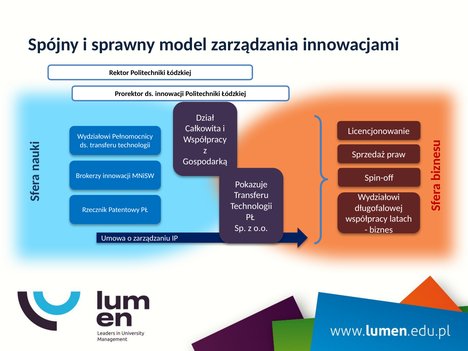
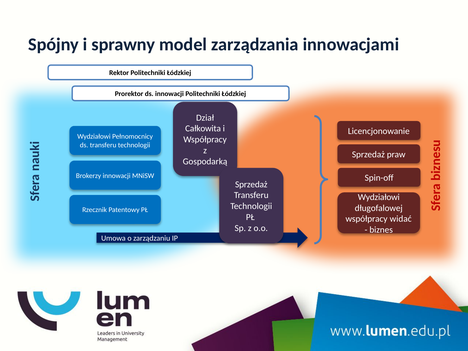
Pokazuje at (251, 184): Pokazuje -> Sprzedaż
latach: latach -> widać
